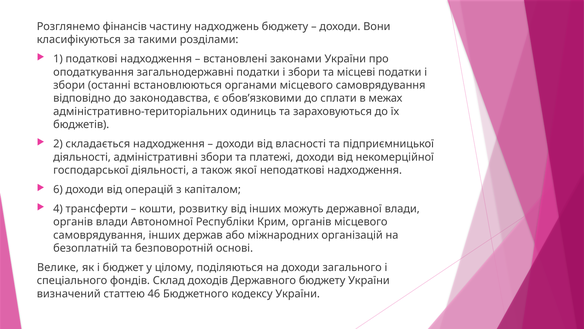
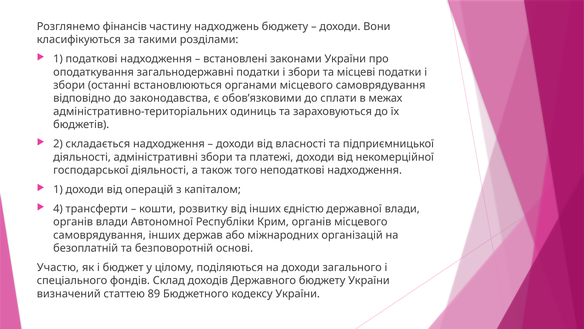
якої: якої -> того
6 at (58, 189): 6 -> 1
можуть: можуть -> єдністю
Велике: Велике -> Участю
46: 46 -> 89
